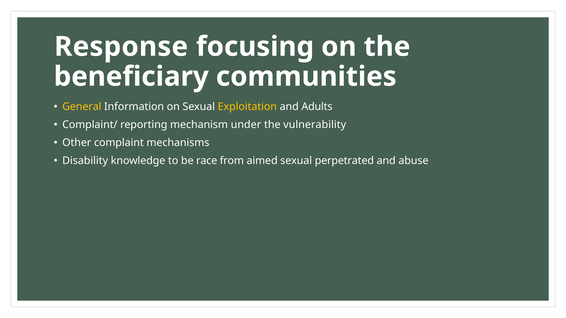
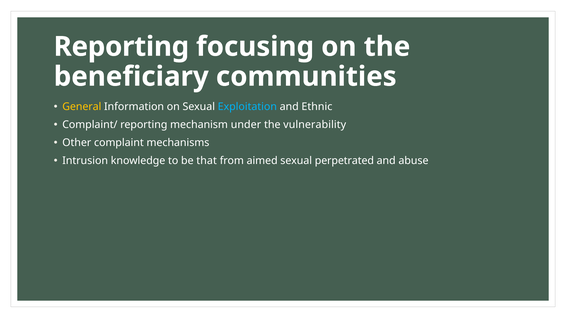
Response at (121, 47): Response -> Reporting
Exploitation colour: yellow -> light blue
Adults: Adults -> Ethnic
Disability: Disability -> Intrusion
race: race -> that
